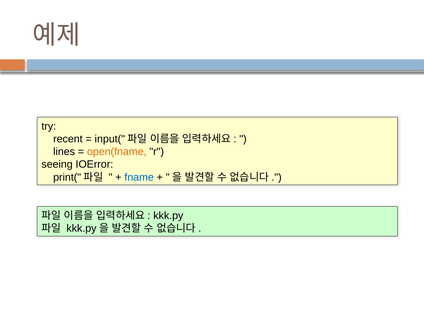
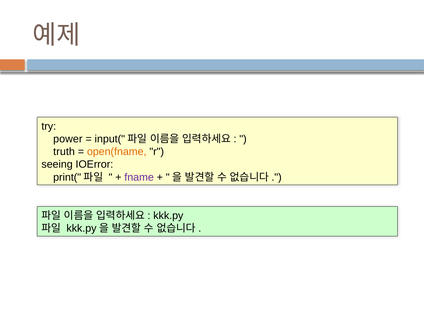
recent: recent -> power
lines: lines -> truth
fname colour: blue -> purple
